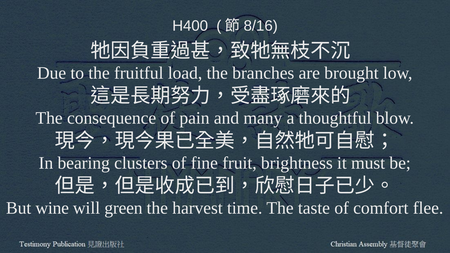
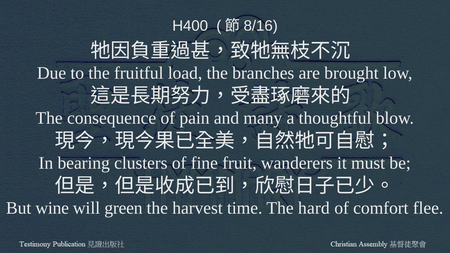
brightness: brightness -> wanderers
taste: taste -> hard
